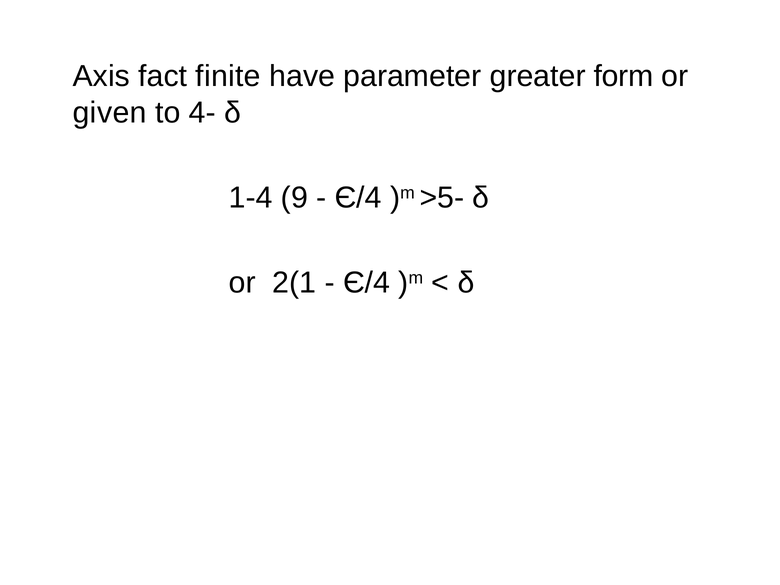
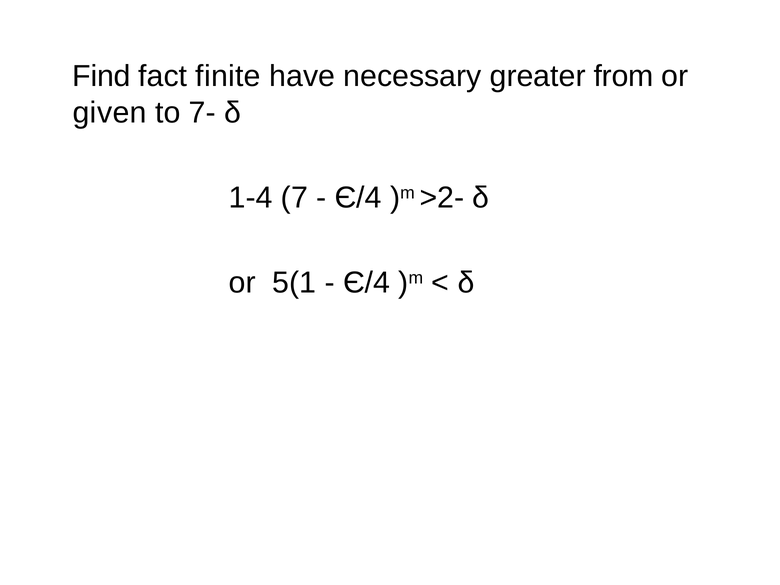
Axis: Axis -> Find
parameter: parameter -> necessary
form: form -> from
4-: 4- -> 7-
9: 9 -> 7
>5-: >5- -> >2-
2(1: 2(1 -> 5(1
